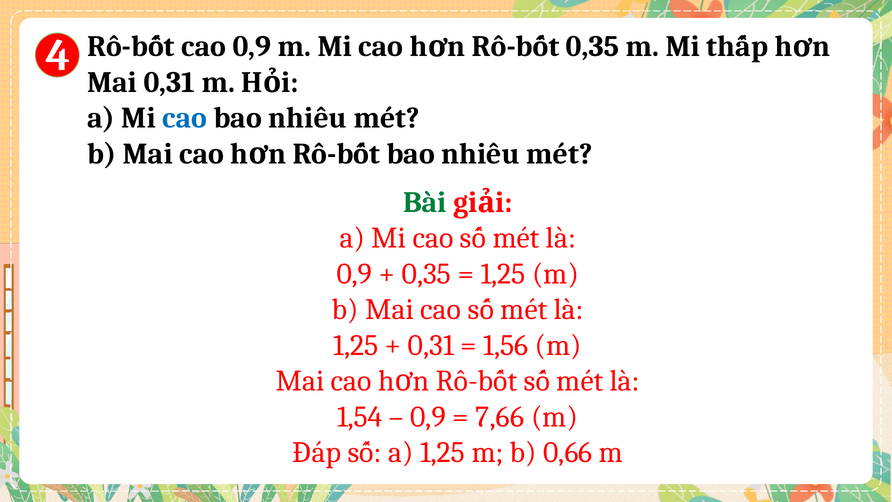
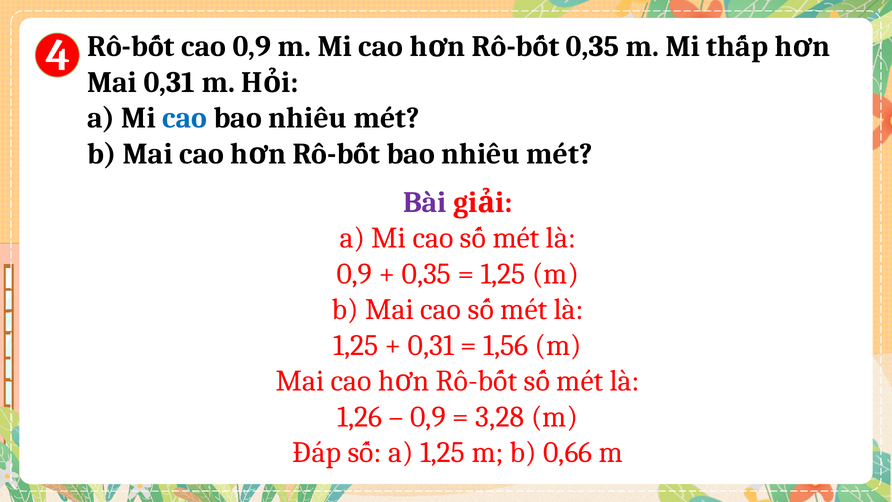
Bài colour: green -> purple
1,54: 1,54 -> 1,26
7,66: 7,66 -> 3,28
